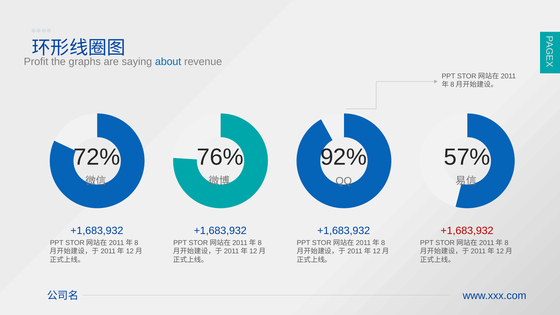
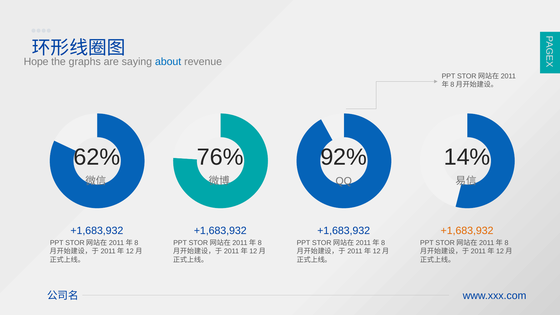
Profit: Profit -> Hope
72%: 72% -> 62%
57%: 57% -> 14%
+1,683,932 at (467, 231) colour: red -> orange
